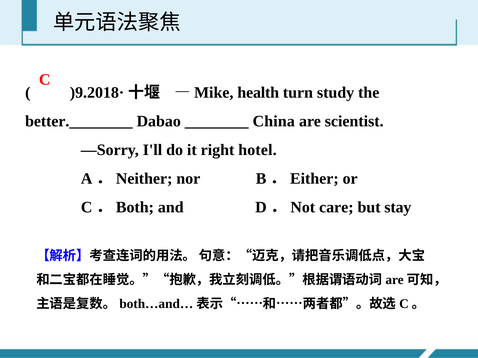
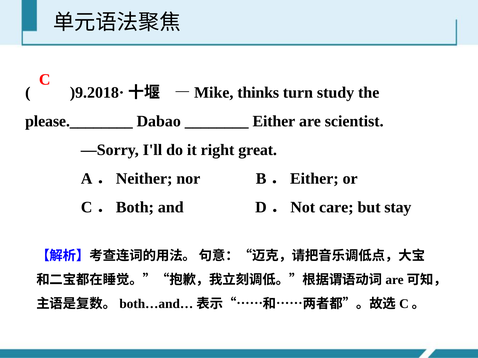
health: health -> thinks
better.________: better.________ -> please.________
China: China -> Either
hotel: hotel -> great
